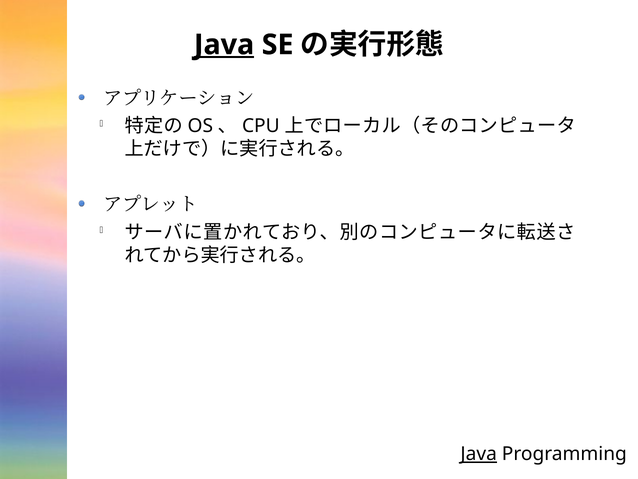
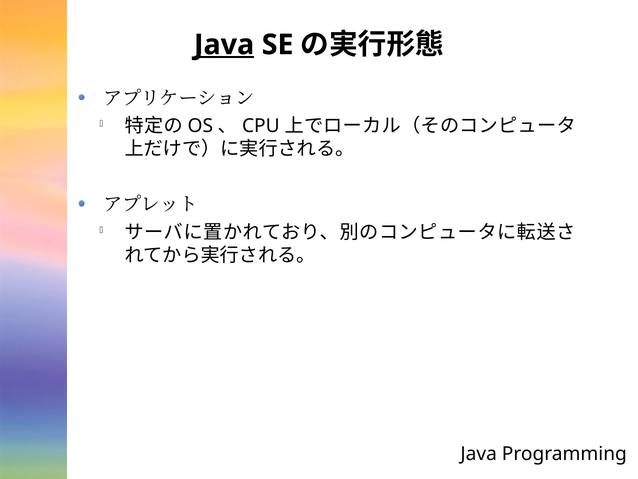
Java at (479, 454) underline: present -> none
